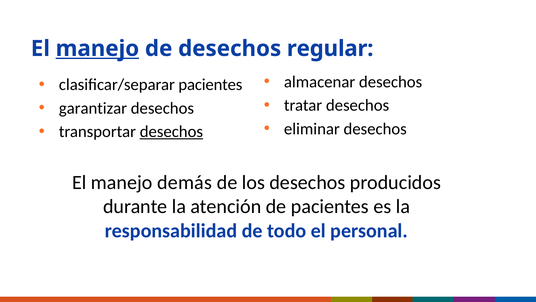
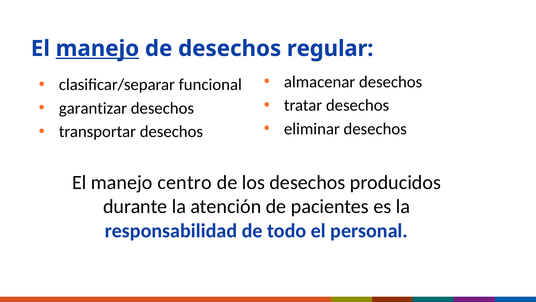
clasificar/separar pacientes: pacientes -> funcional
desechos at (171, 132) underline: present -> none
demás: demás -> centro
